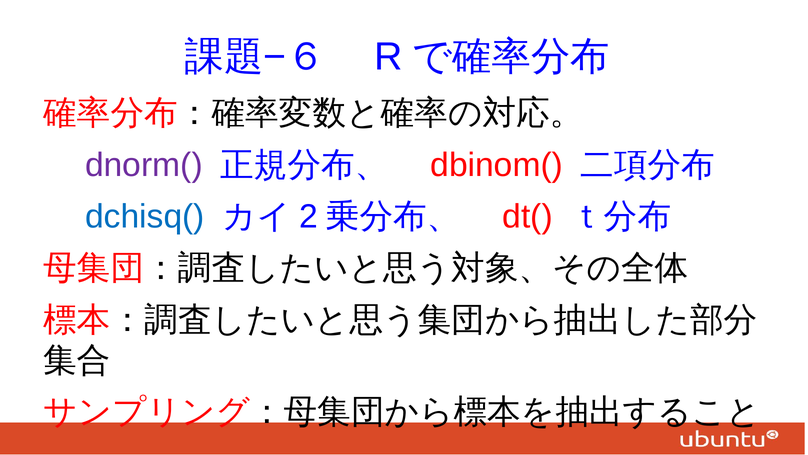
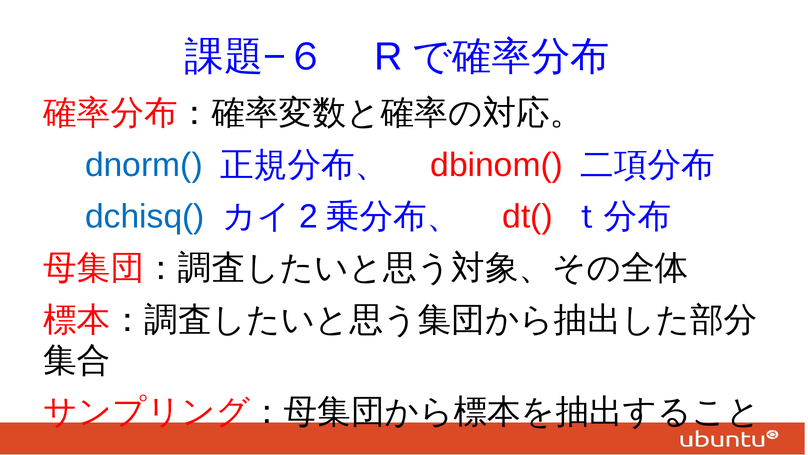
dnorm( colour: purple -> blue
